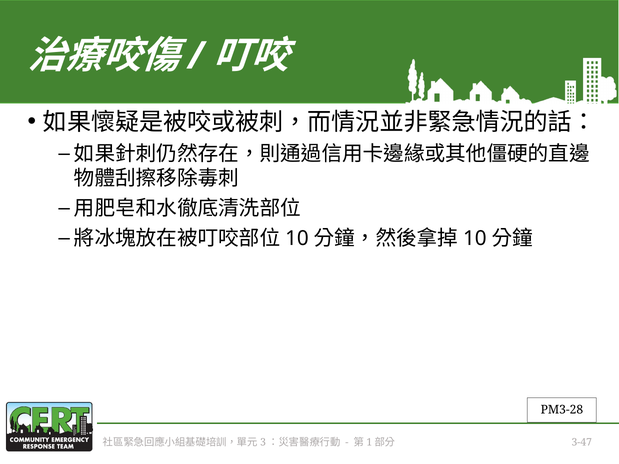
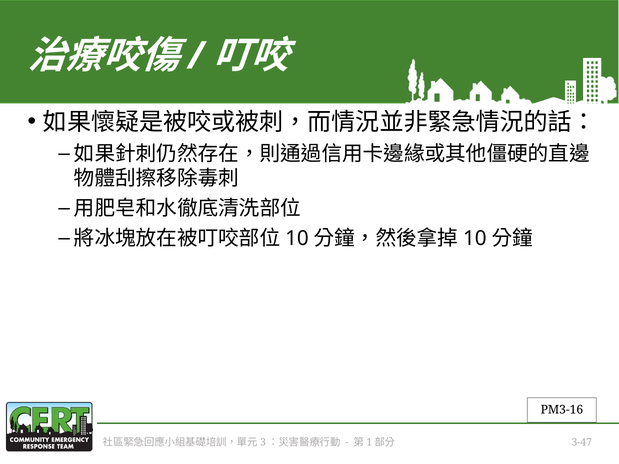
PM3-28: PM3-28 -> PM3-16
